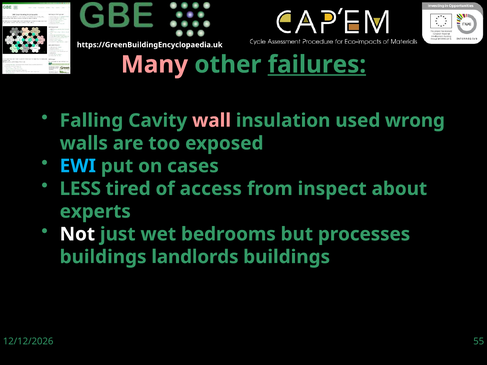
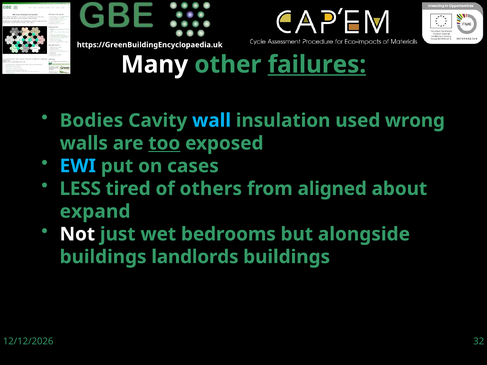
Many colour: pink -> white
Falling: Falling -> Bodies
wall colour: pink -> light blue
too underline: none -> present
access: access -> others
inspect: inspect -> aligned
experts: experts -> expand
processes: processes -> alongside
55: 55 -> 32
